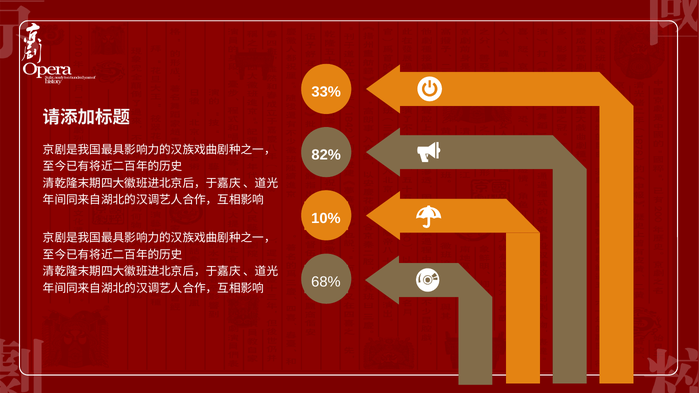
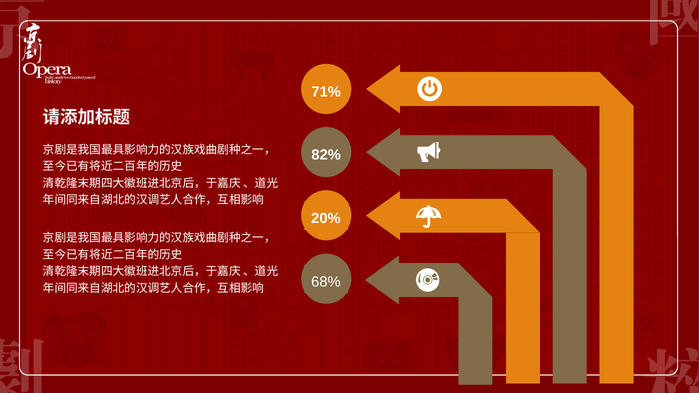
33%: 33% -> 71%
10%: 10% -> 20%
